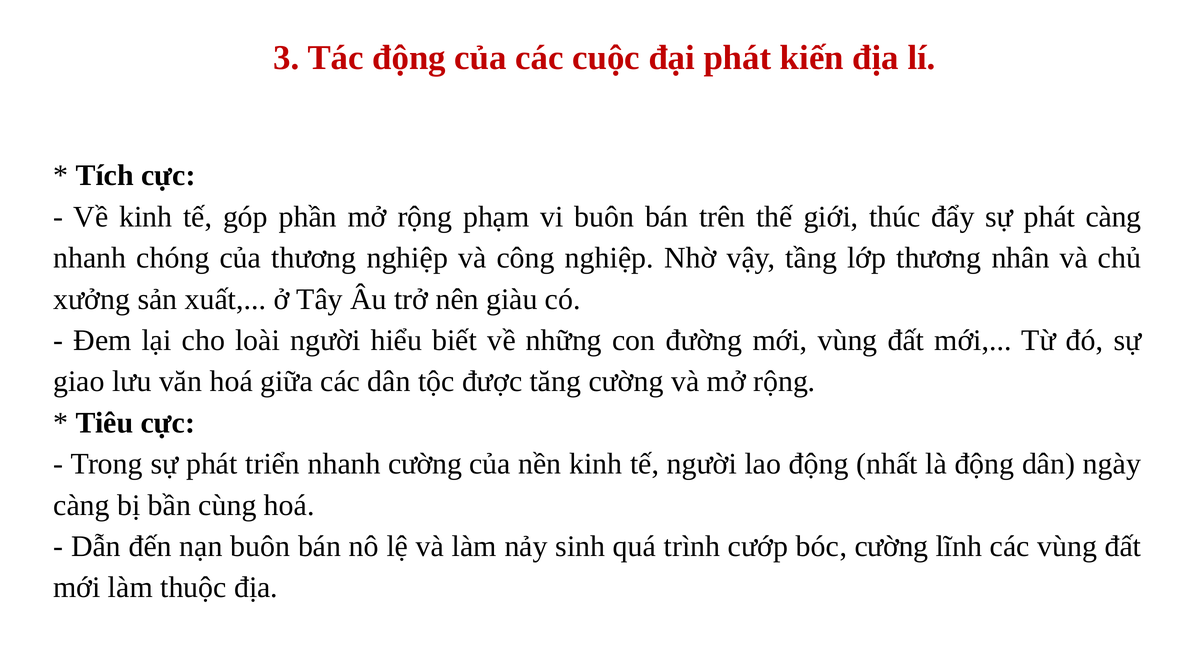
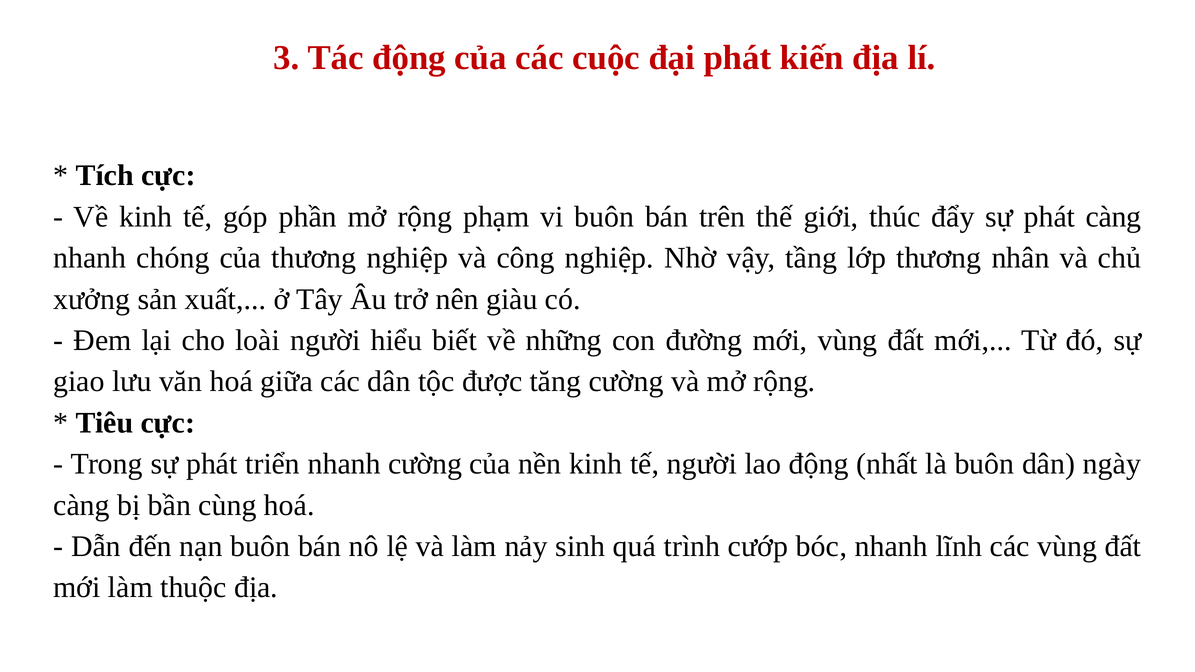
là động: động -> buôn
bóc cường: cường -> nhanh
